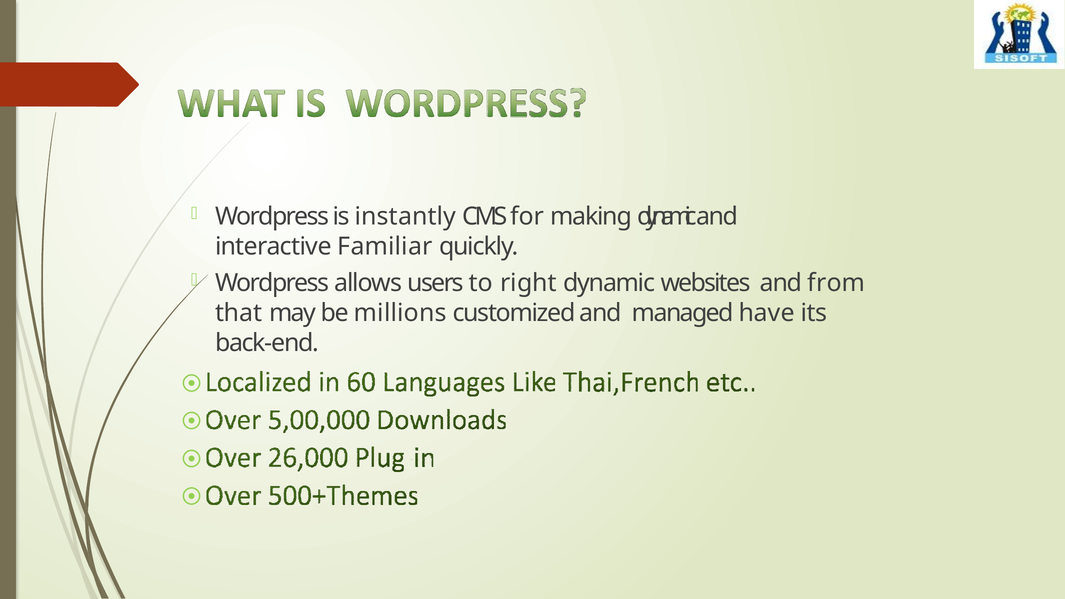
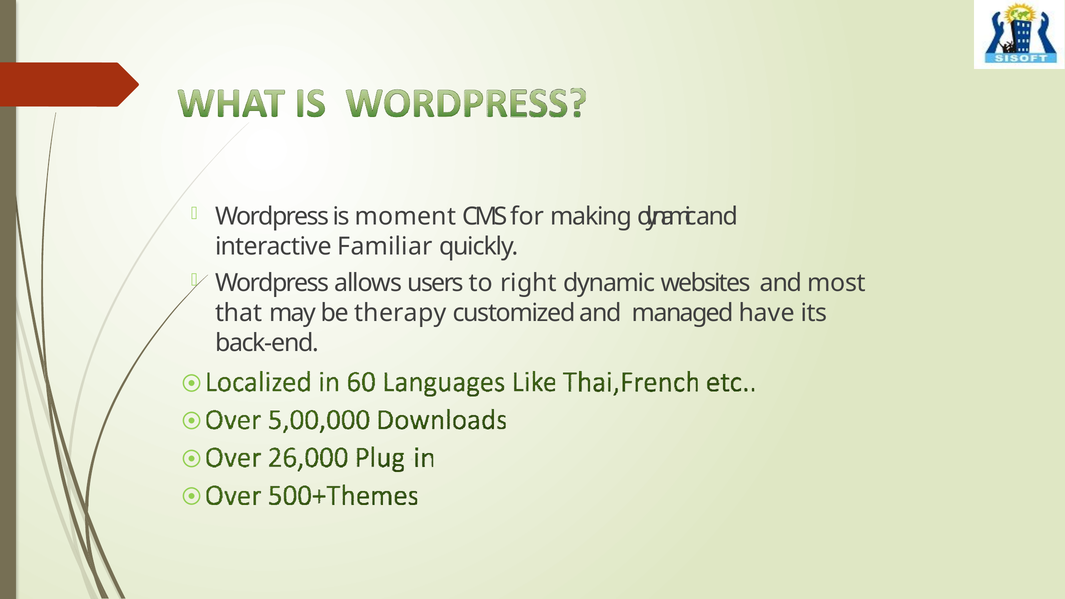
instantly: instantly -> moment
from: from -> most
millions: millions -> therapy
